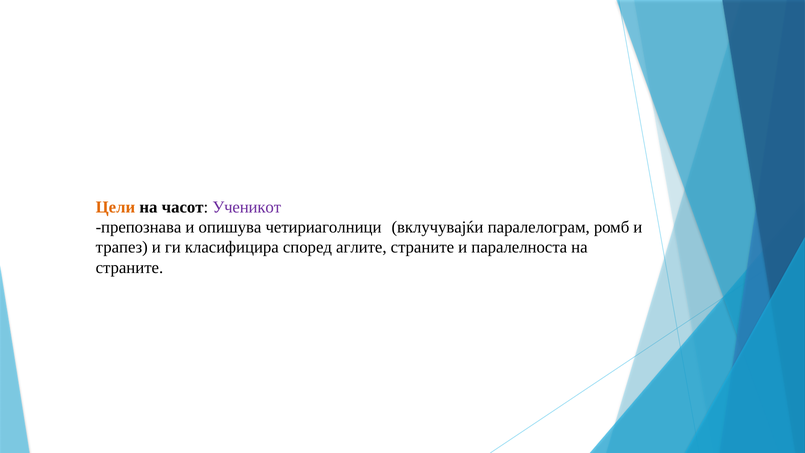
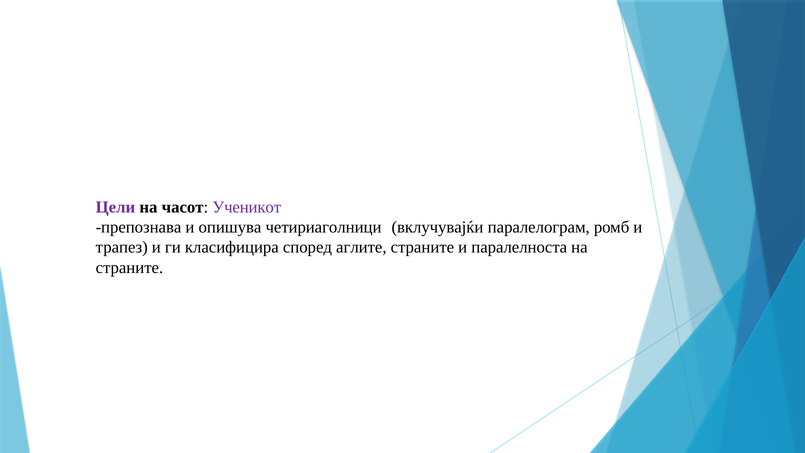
Цели colour: orange -> purple
